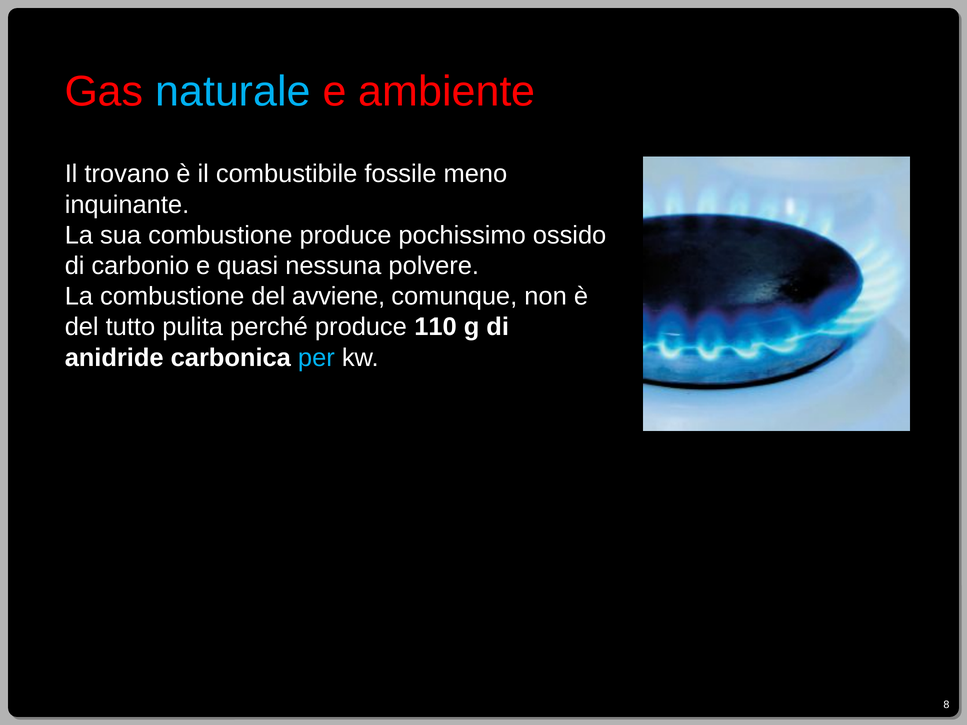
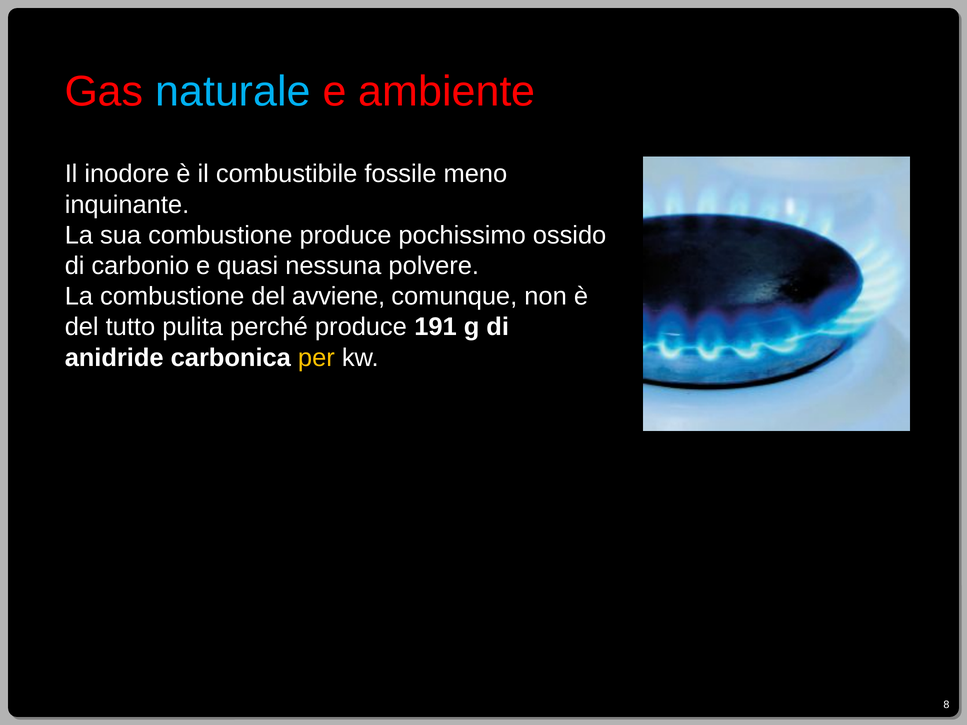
trovano: trovano -> inodore
110: 110 -> 191
per colour: light blue -> yellow
